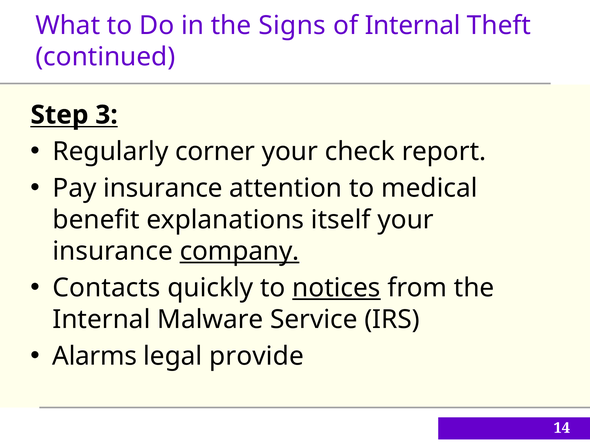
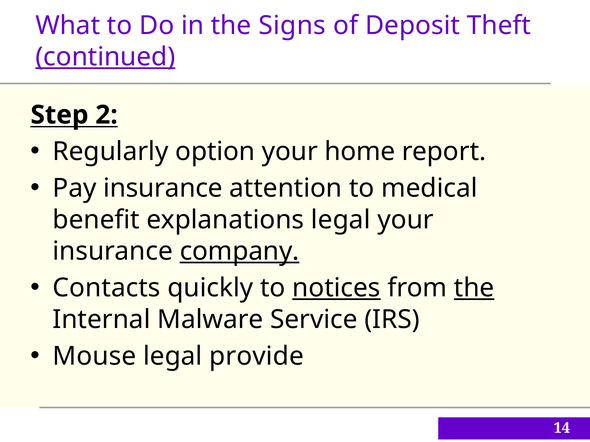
of Internal: Internal -> Deposit
continued underline: none -> present
3: 3 -> 2
corner: corner -> option
check: check -> home
explanations itself: itself -> legal
the at (474, 288) underline: none -> present
Alarms: Alarms -> Mouse
